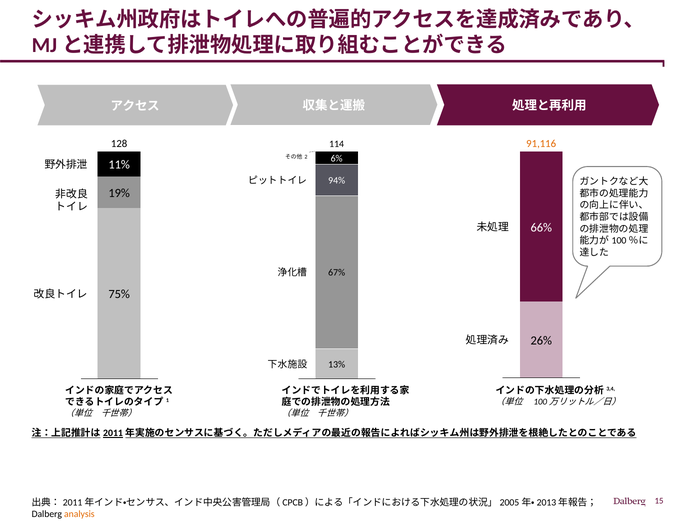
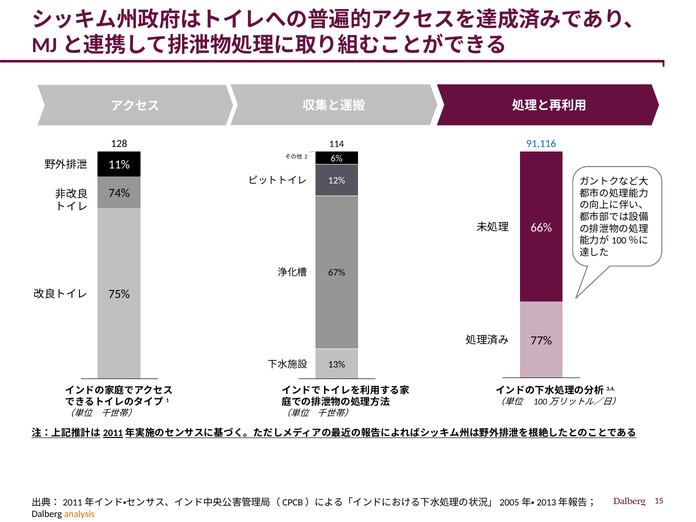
91,116 colour: orange -> blue
94%: 94% -> 12%
19%: 19% -> 74%
26%: 26% -> 77%
